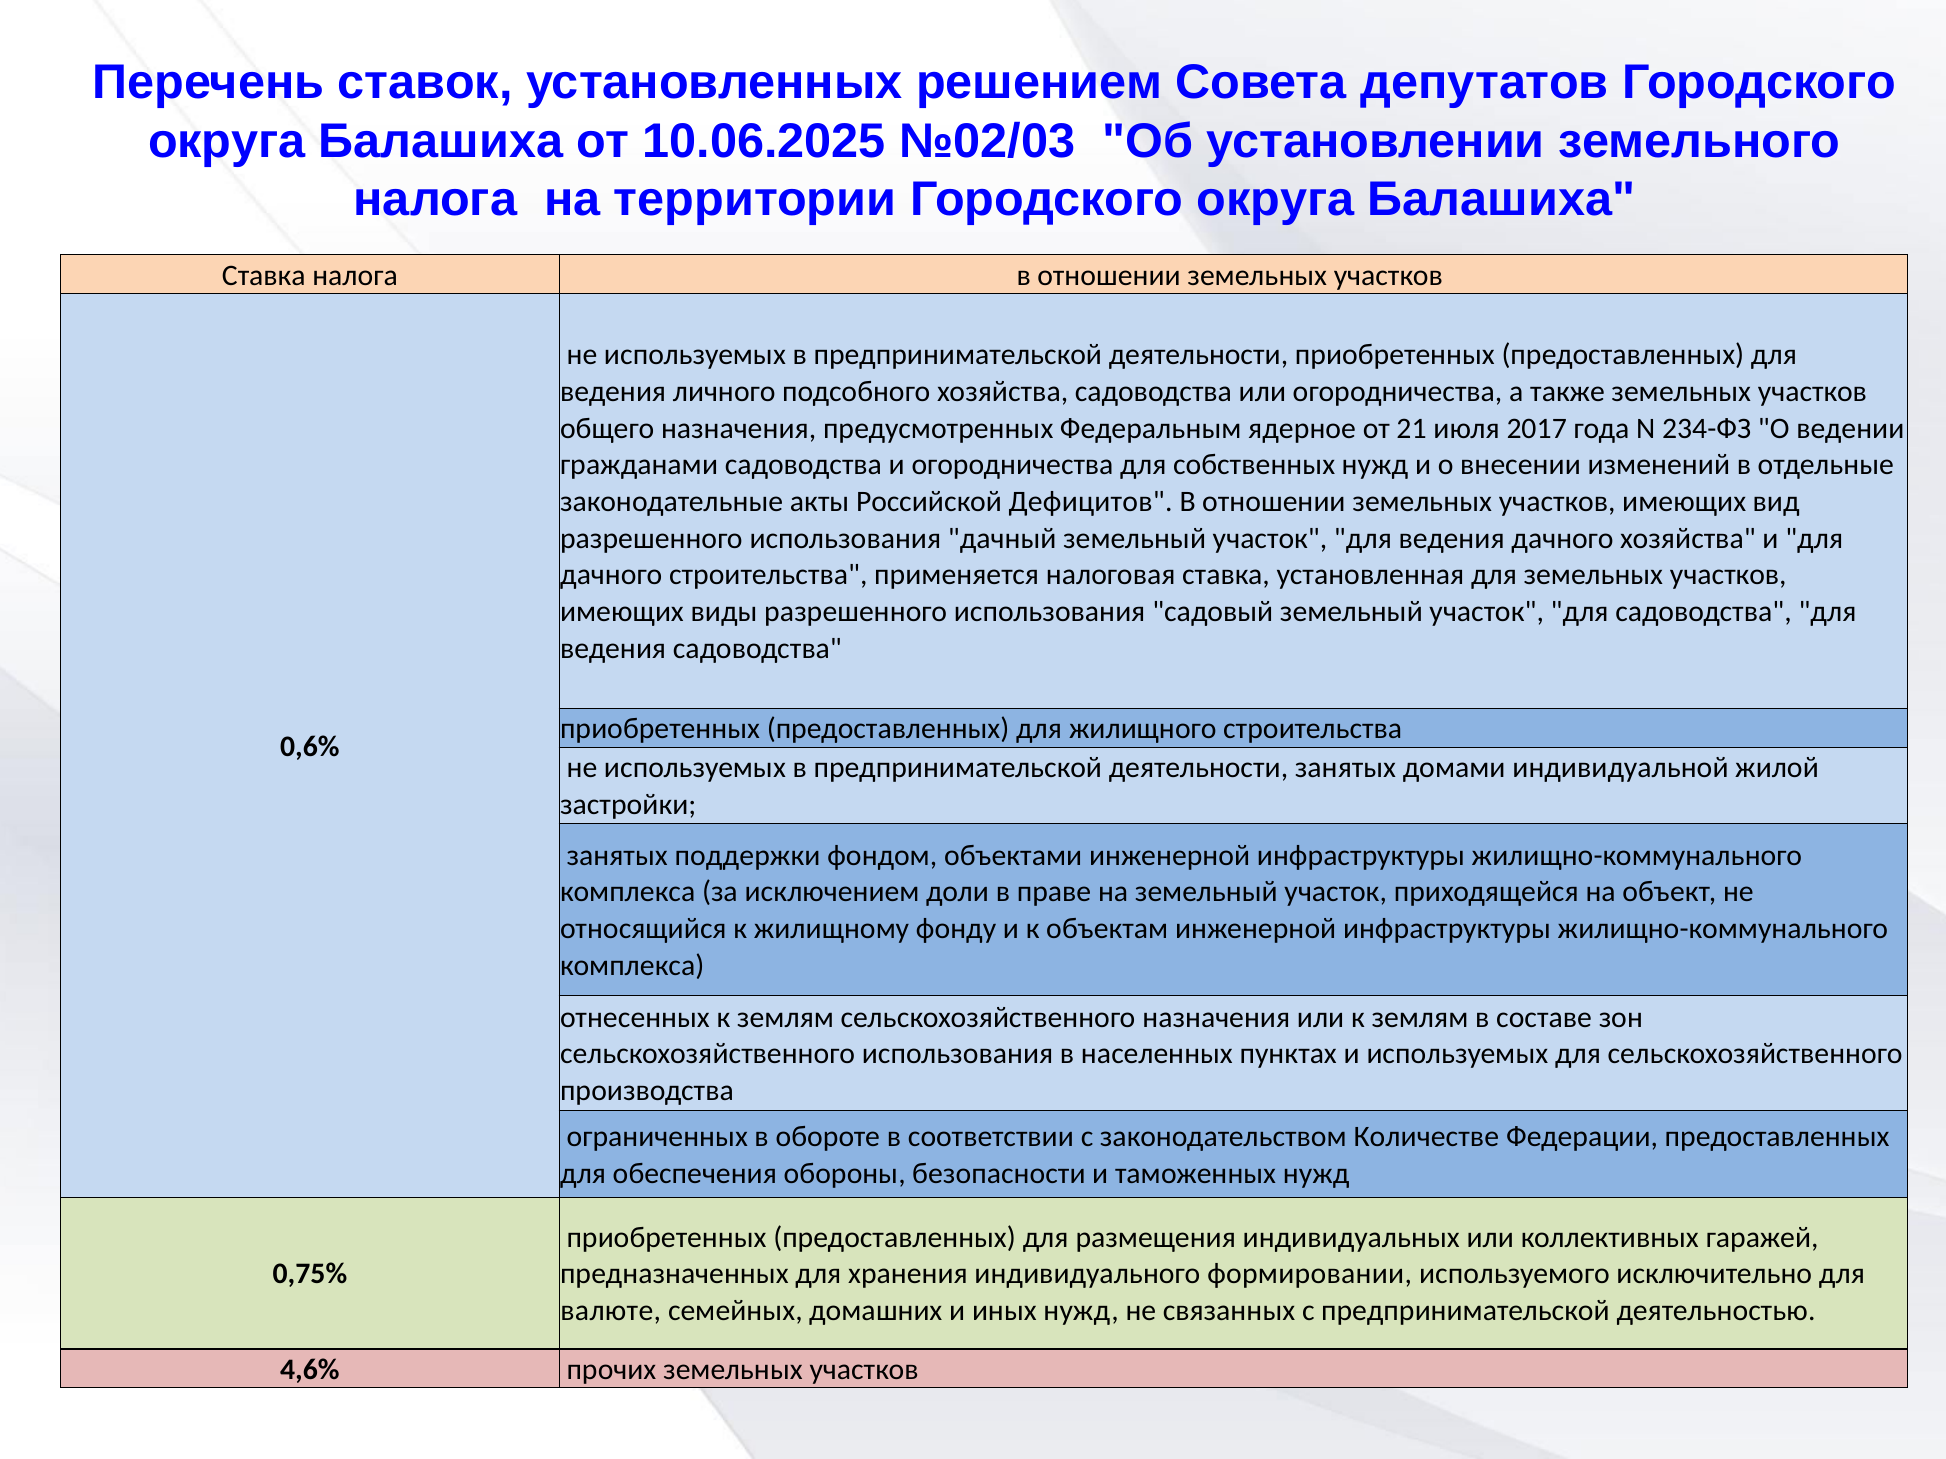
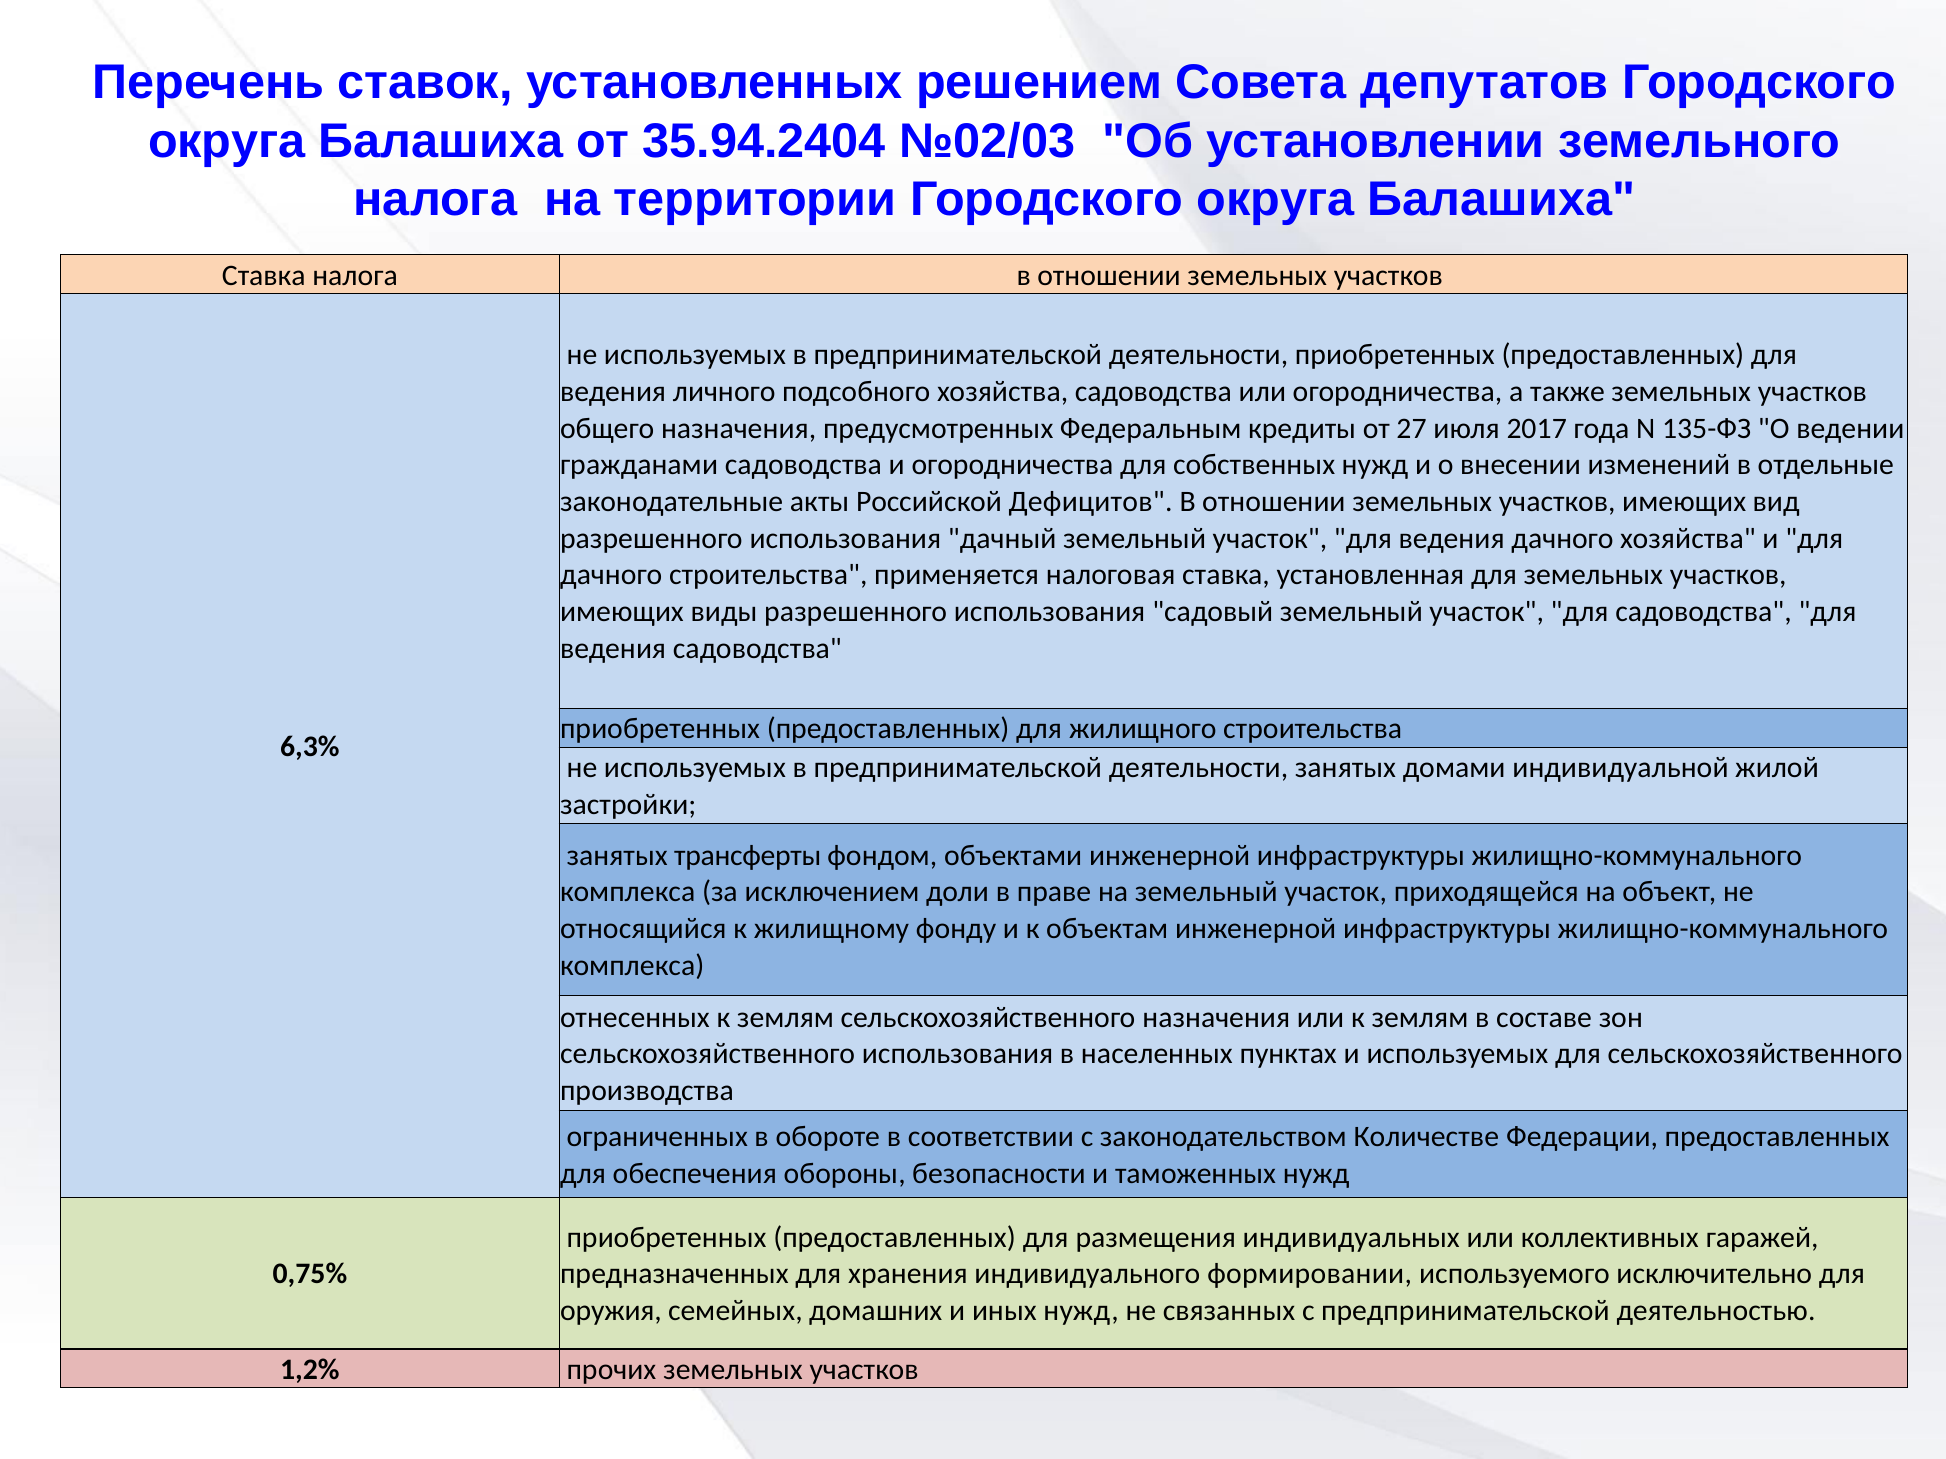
10.06.2025: 10.06.2025 -> 35.94.2404
ядерное: ядерное -> кредиты
21: 21 -> 27
234-ФЗ: 234-ФЗ -> 135-ФЗ
0,6%: 0,6% -> 6,3%
поддержки: поддержки -> трансферты
валюте: валюте -> оружия
4,6%: 4,6% -> 1,2%
